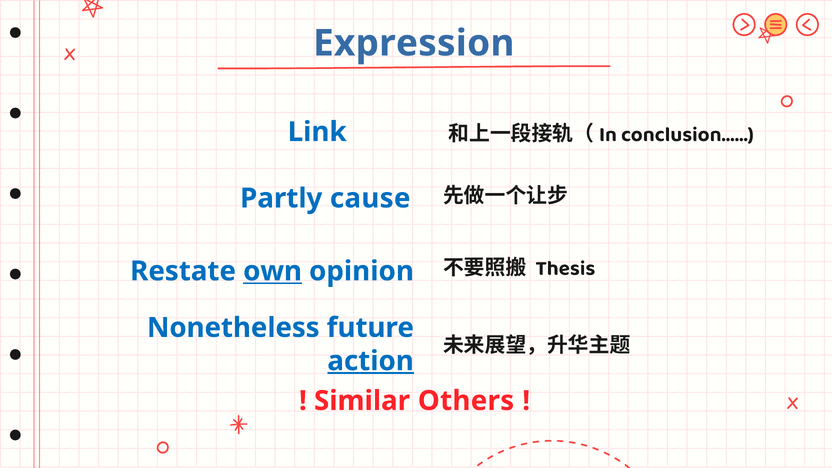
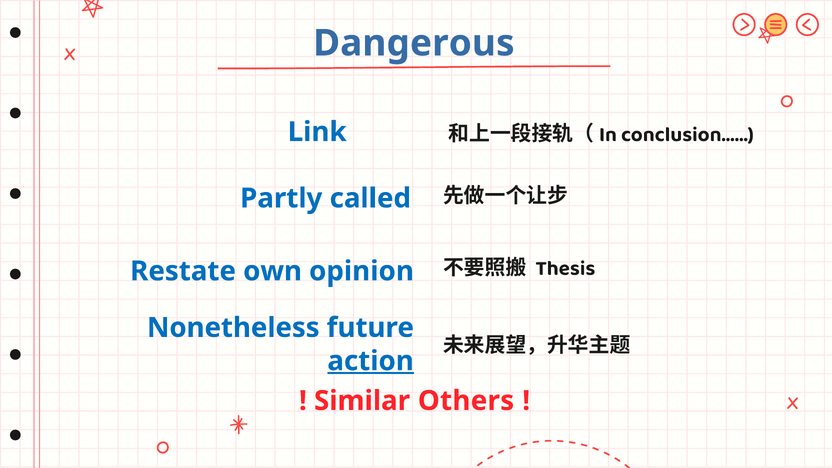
Expression: Expression -> Dangerous
cause: cause -> called
own underline: present -> none
